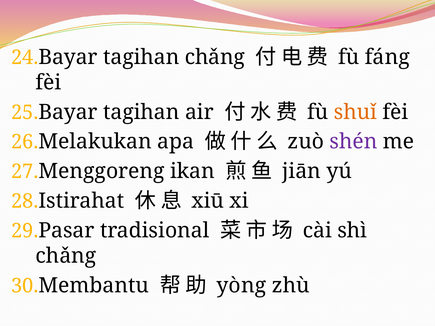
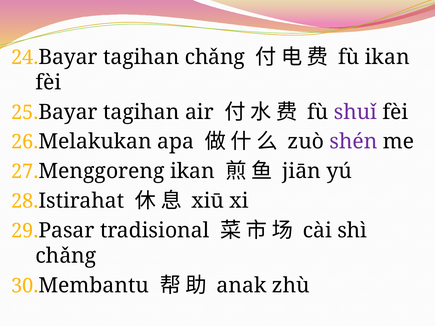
fù fáng: fáng -> ikan
shuǐ colour: orange -> purple
yòng: yòng -> anak
